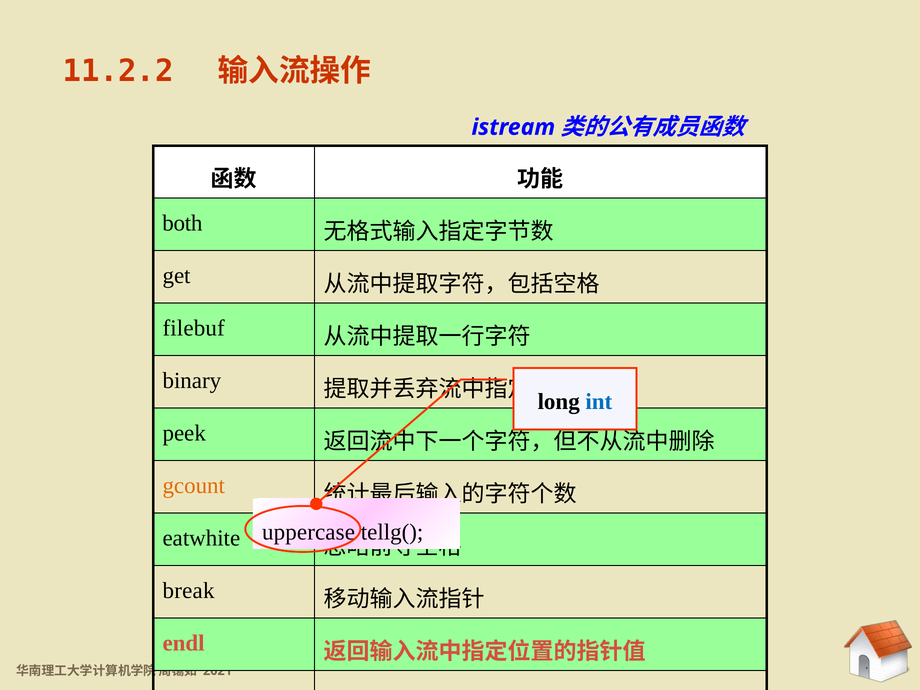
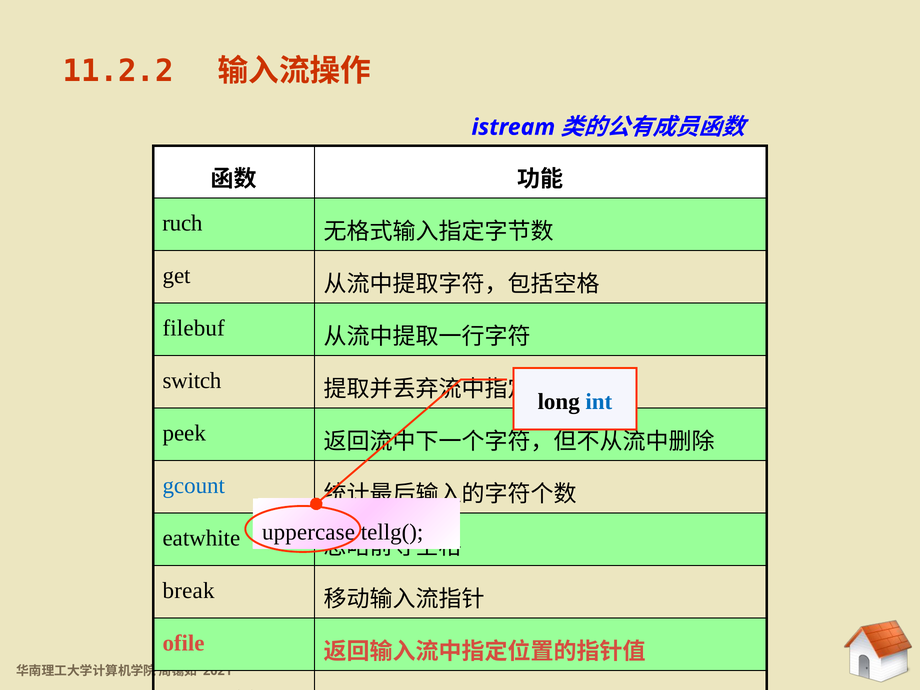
both: both -> ruch
binary: binary -> switch
gcount colour: orange -> blue
endl: endl -> ofile
